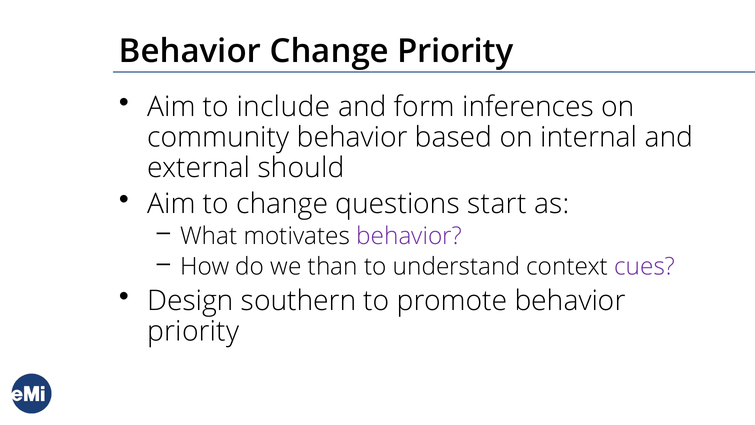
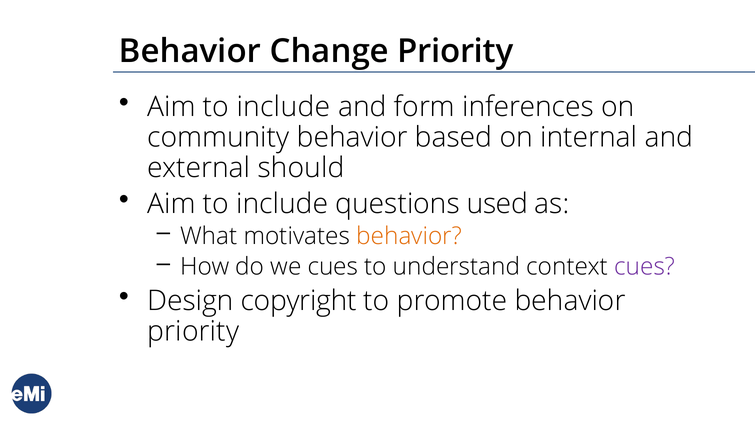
change at (282, 204): change -> include
start: start -> used
behavior at (409, 236) colour: purple -> orange
we than: than -> cues
southern: southern -> copyright
